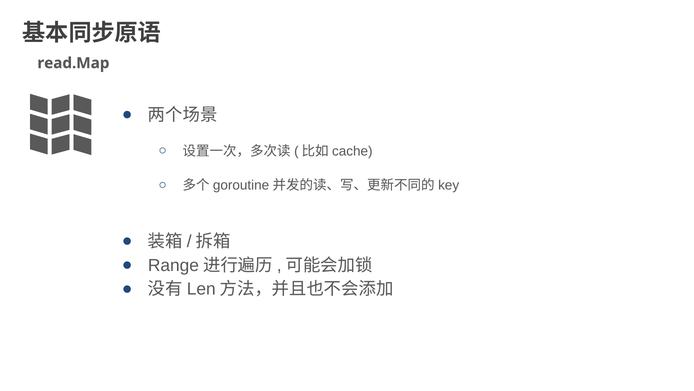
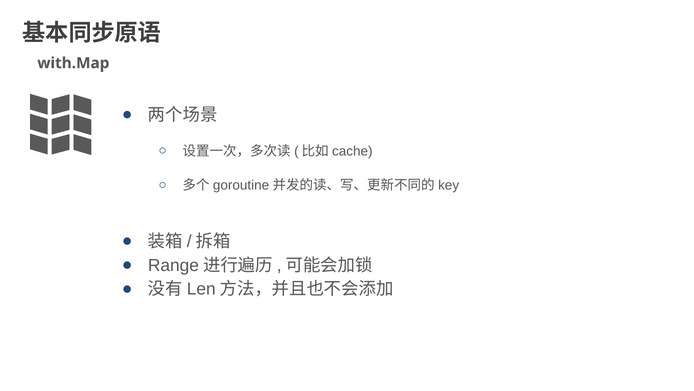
read.Map: read.Map -> with.Map
